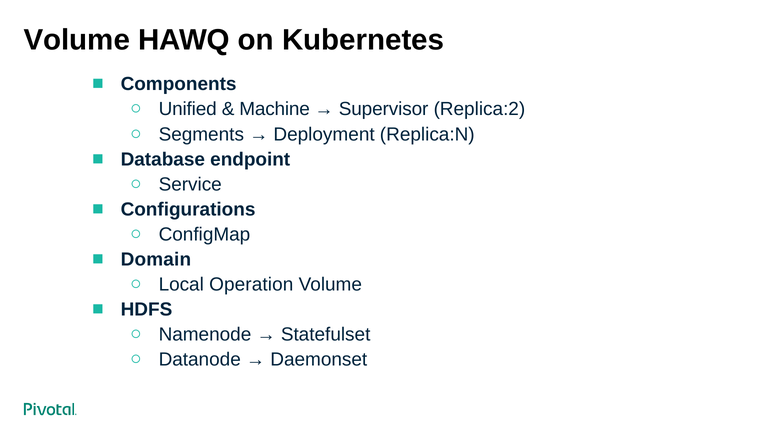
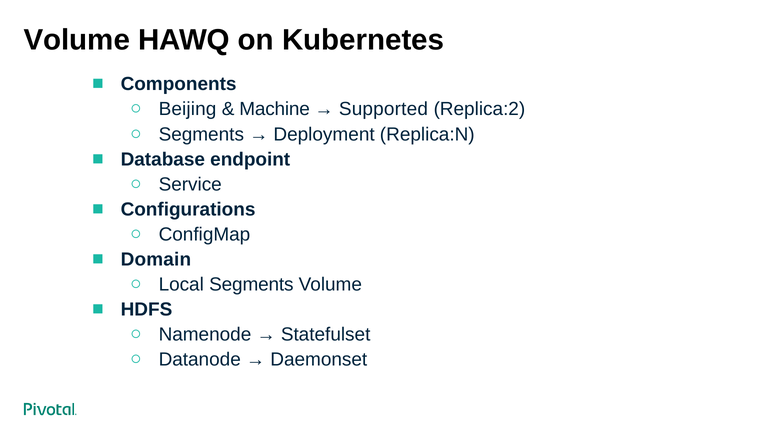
Unified: Unified -> Beijing
Supervisor: Supervisor -> Supported
Local Operation: Operation -> Segments
